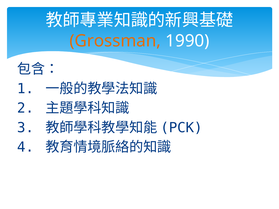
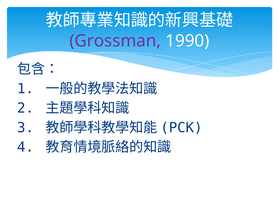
Grossman colour: orange -> purple
